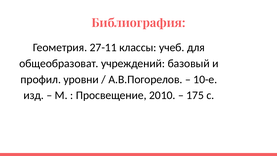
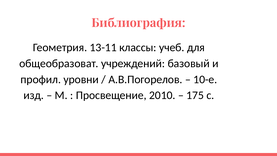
27-11: 27-11 -> 13-11
